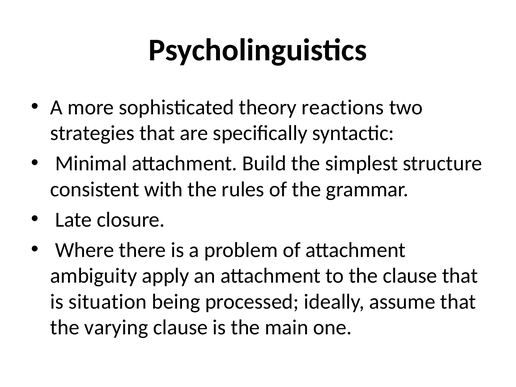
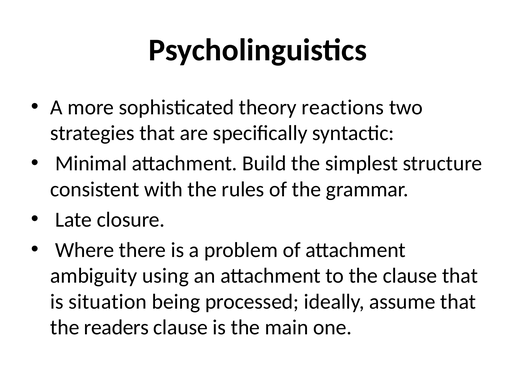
apply: apply -> using
varying: varying -> readers
